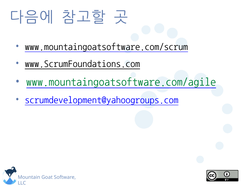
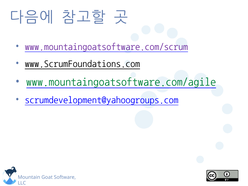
www.mountaingoatsoftware.com/scrum colour: black -> purple
